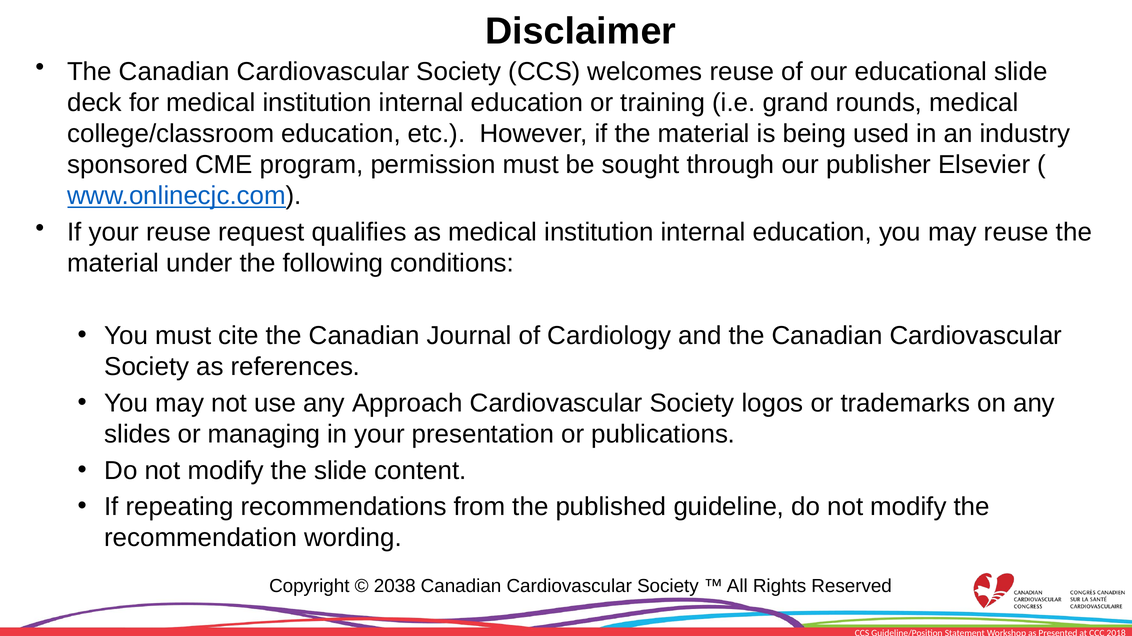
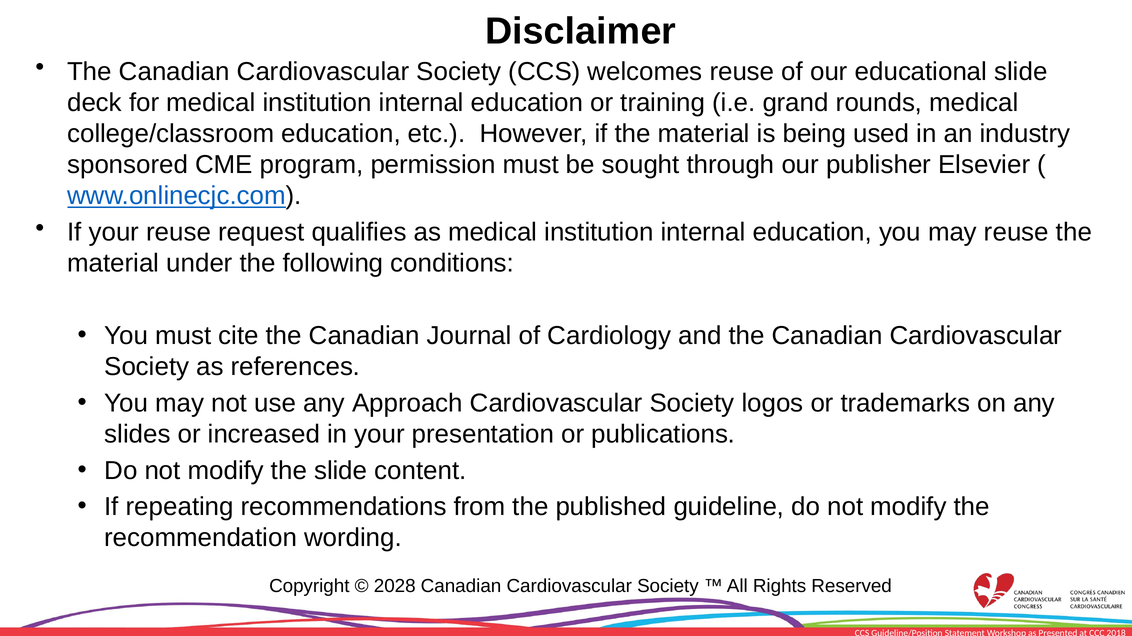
managing: managing -> increased
2038: 2038 -> 2028
